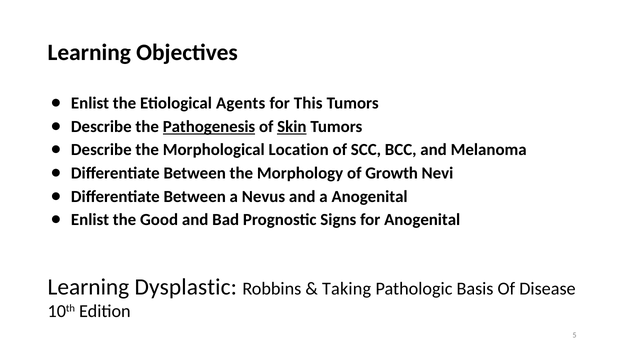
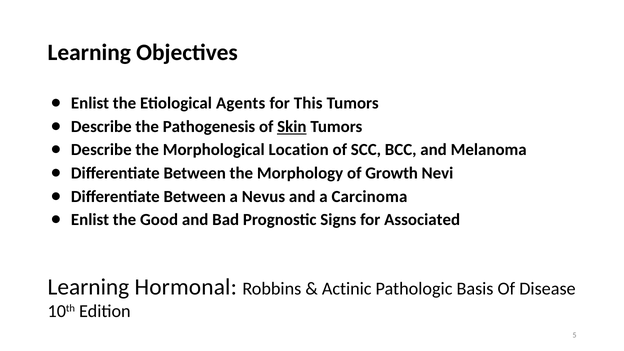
Pathogenesis underline: present -> none
a Anogenital: Anogenital -> Carcinoma
for Anogenital: Anogenital -> Associated
Dysplastic: Dysplastic -> Hormonal
Taking: Taking -> Actinic
